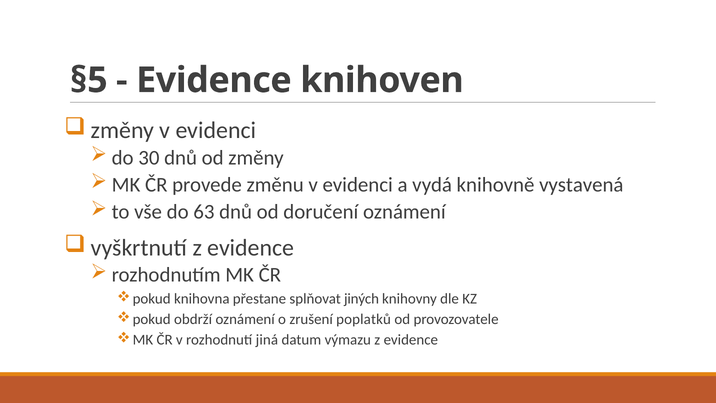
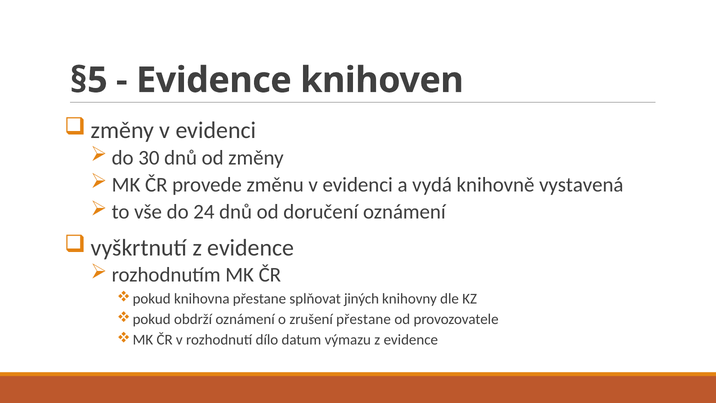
63: 63 -> 24
zrušení poplatků: poplatků -> přestane
jiná: jiná -> dílo
